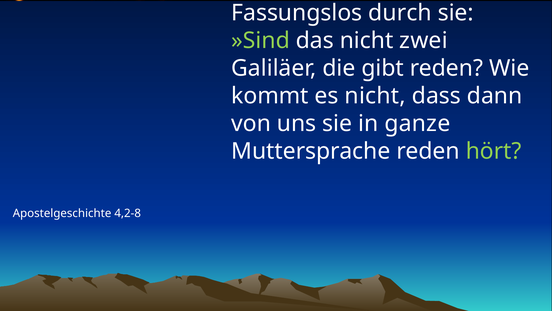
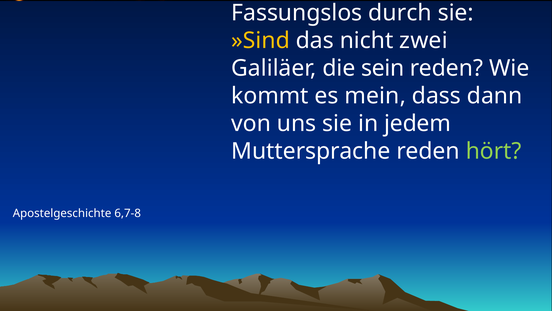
»Sind colour: light green -> yellow
gibt: gibt -> sein
es nicht: nicht -> mein
ganze: ganze -> jedem
4,2-8: 4,2-8 -> 6,7-8
